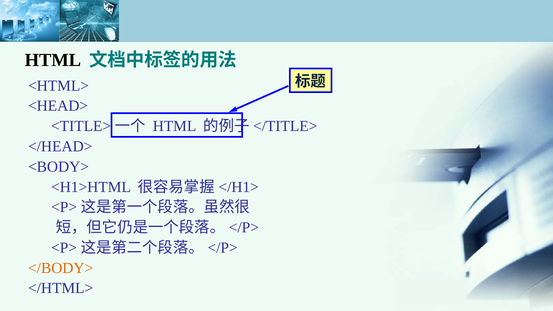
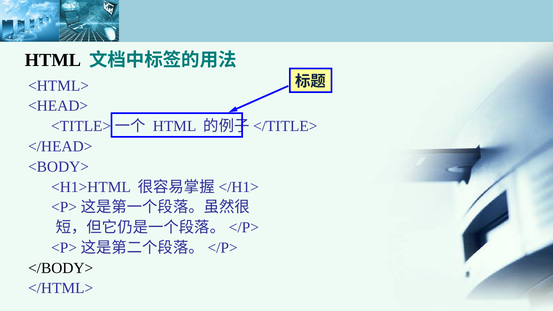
</BODY> colour: orange -> black
